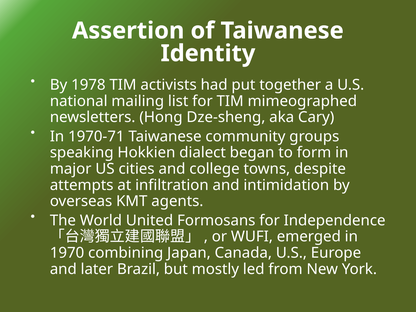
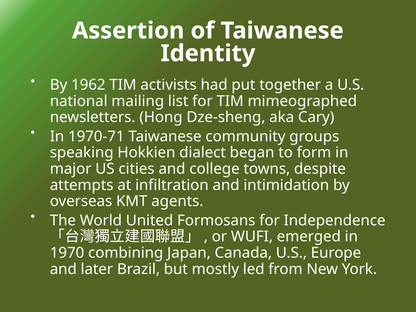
1978: 1978 -> 1962
